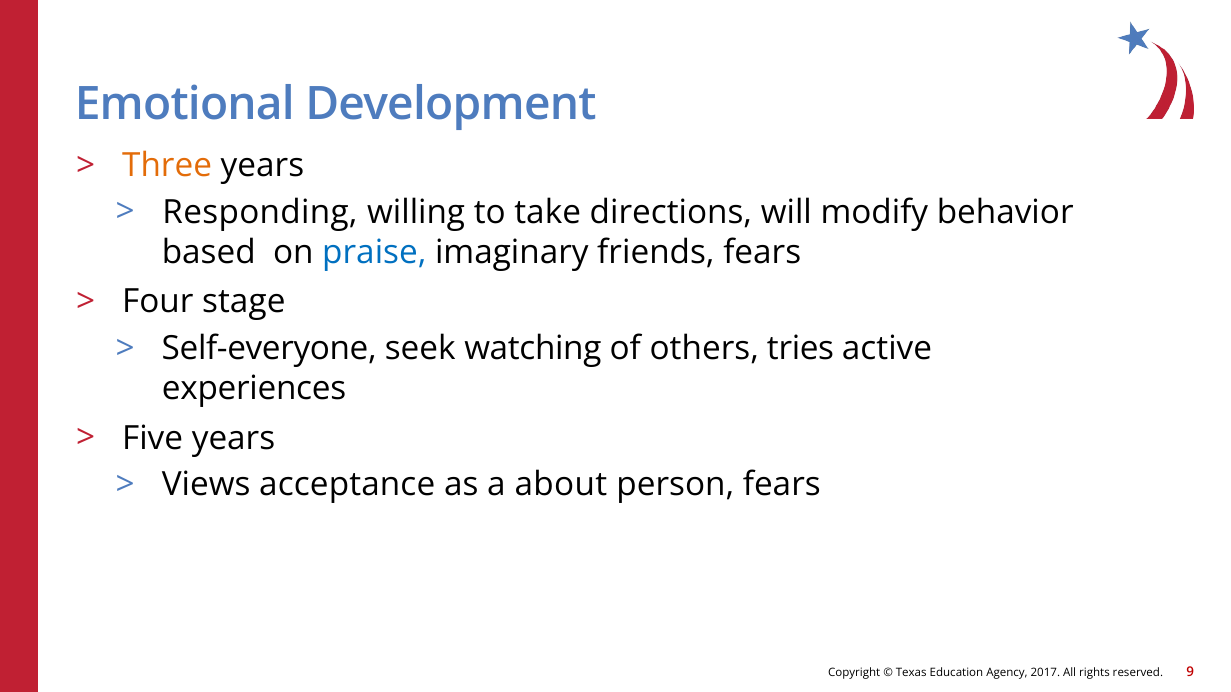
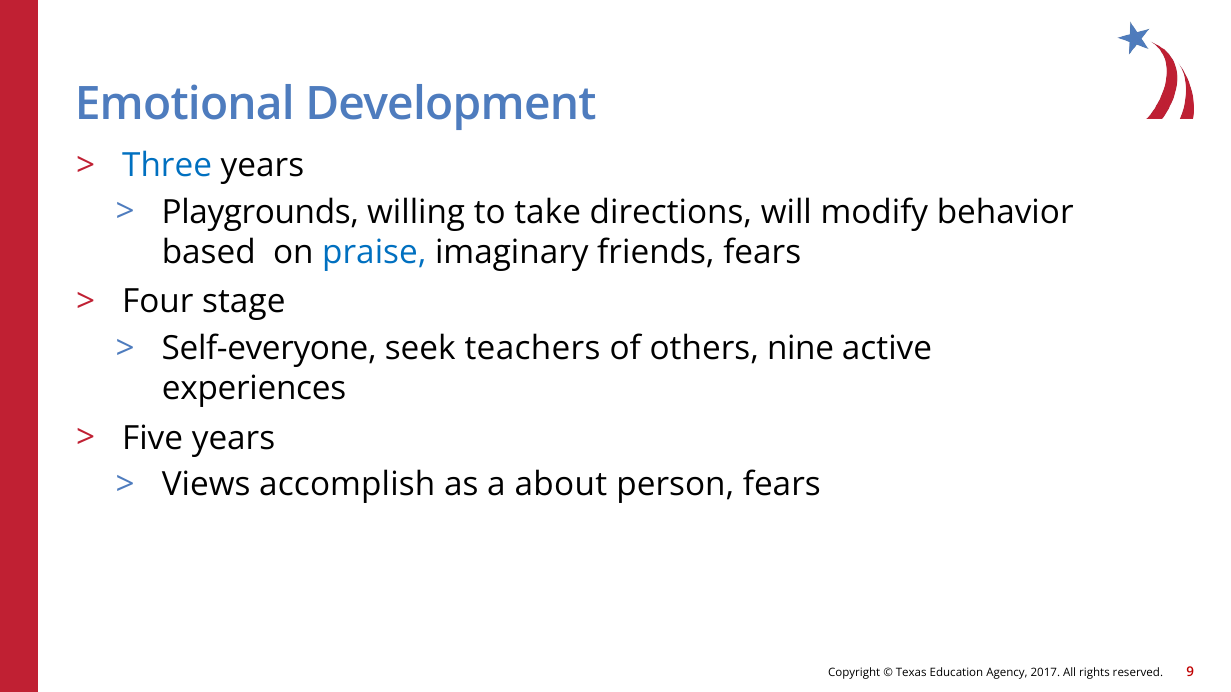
Three colour: orange -> blue
Responding: Responding -> Playgrounds
watching: watching -> teachers
tries: tries -> nine
acceptance: acceptance -> accomplish
